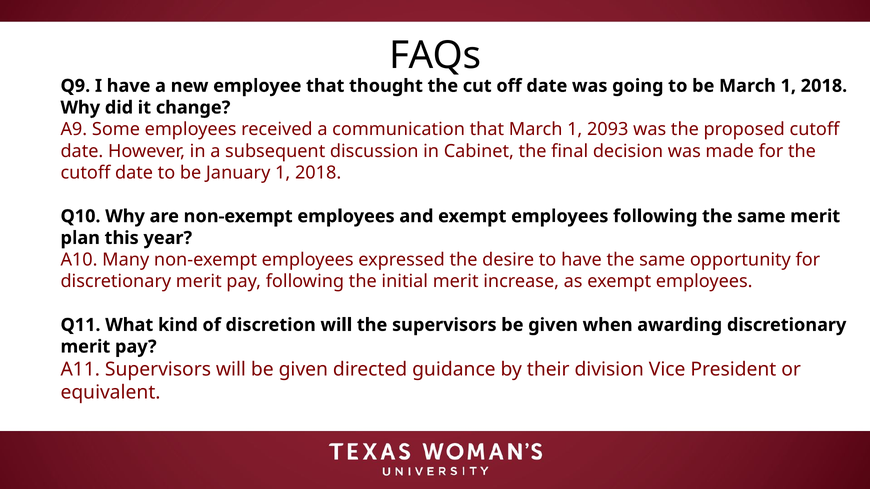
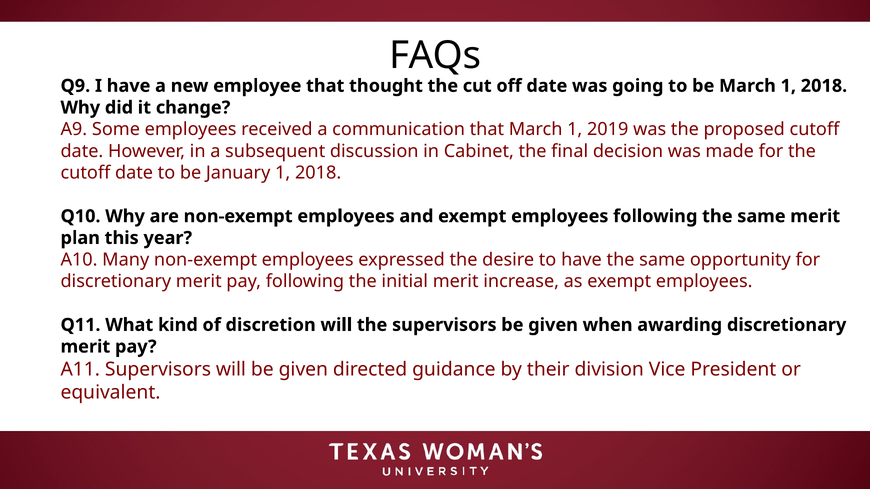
2093: 2093 -> 2019
